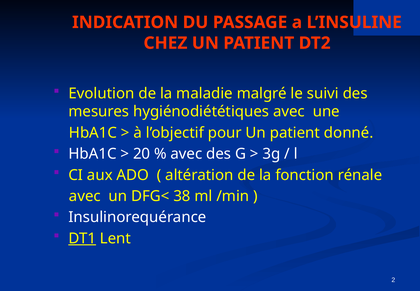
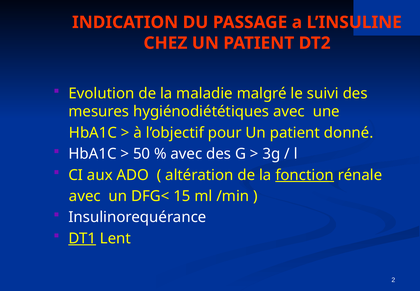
20: 20 -> 50
fonction underline: none -> present
38: 38 -> 15
